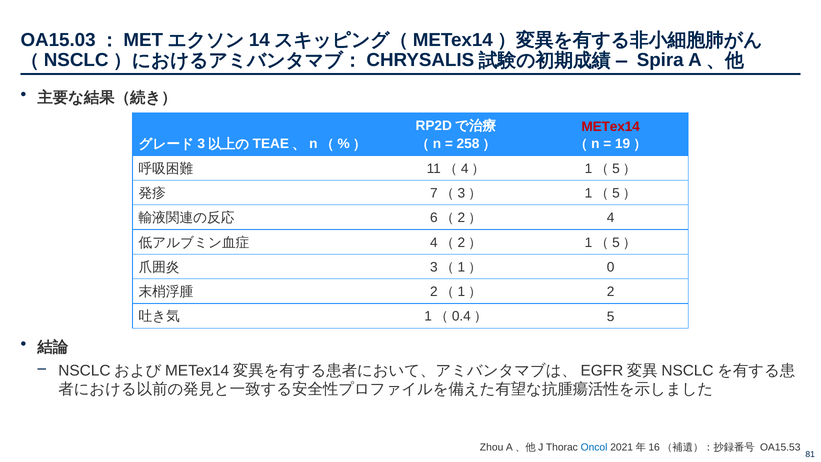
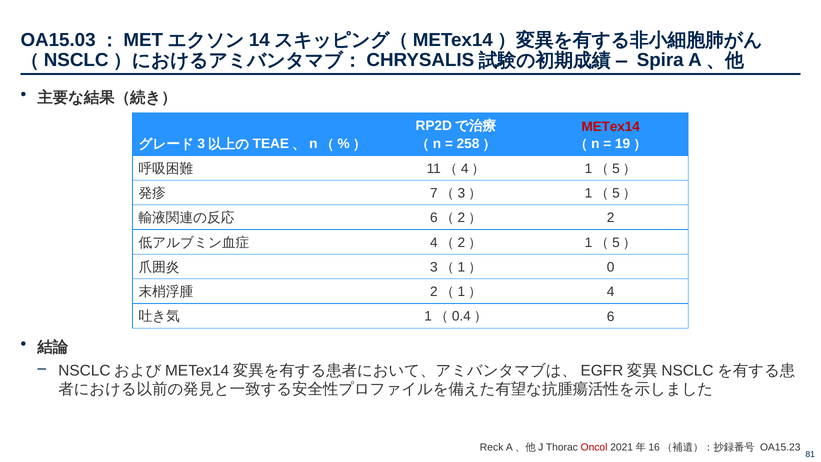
4: 4 -> 2
2: 2 -> 4
5: 5 -> 6
Zhou: Zhou -> Reck
Oncol colour: blue -> red
OA15.53: OA15.53 -> OA15.23
